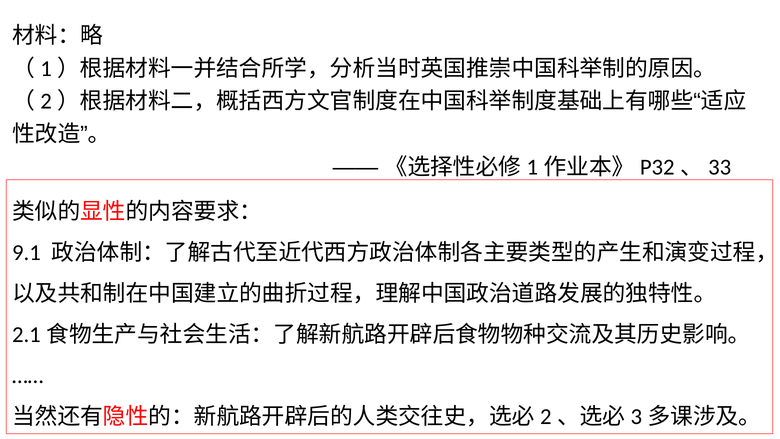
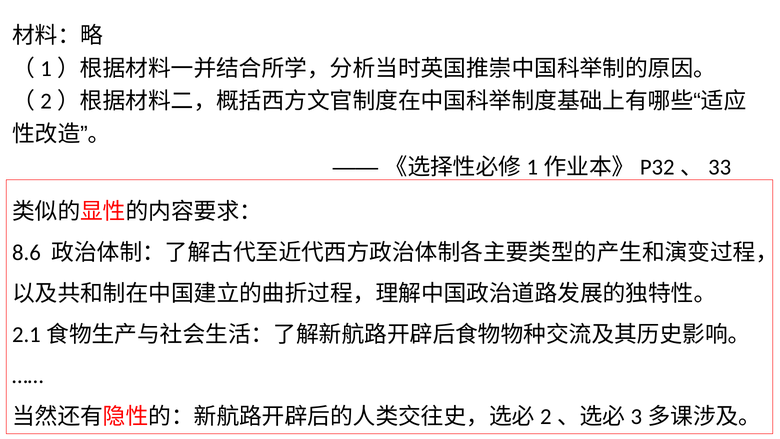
9.1: 9.1 -> 8.6
